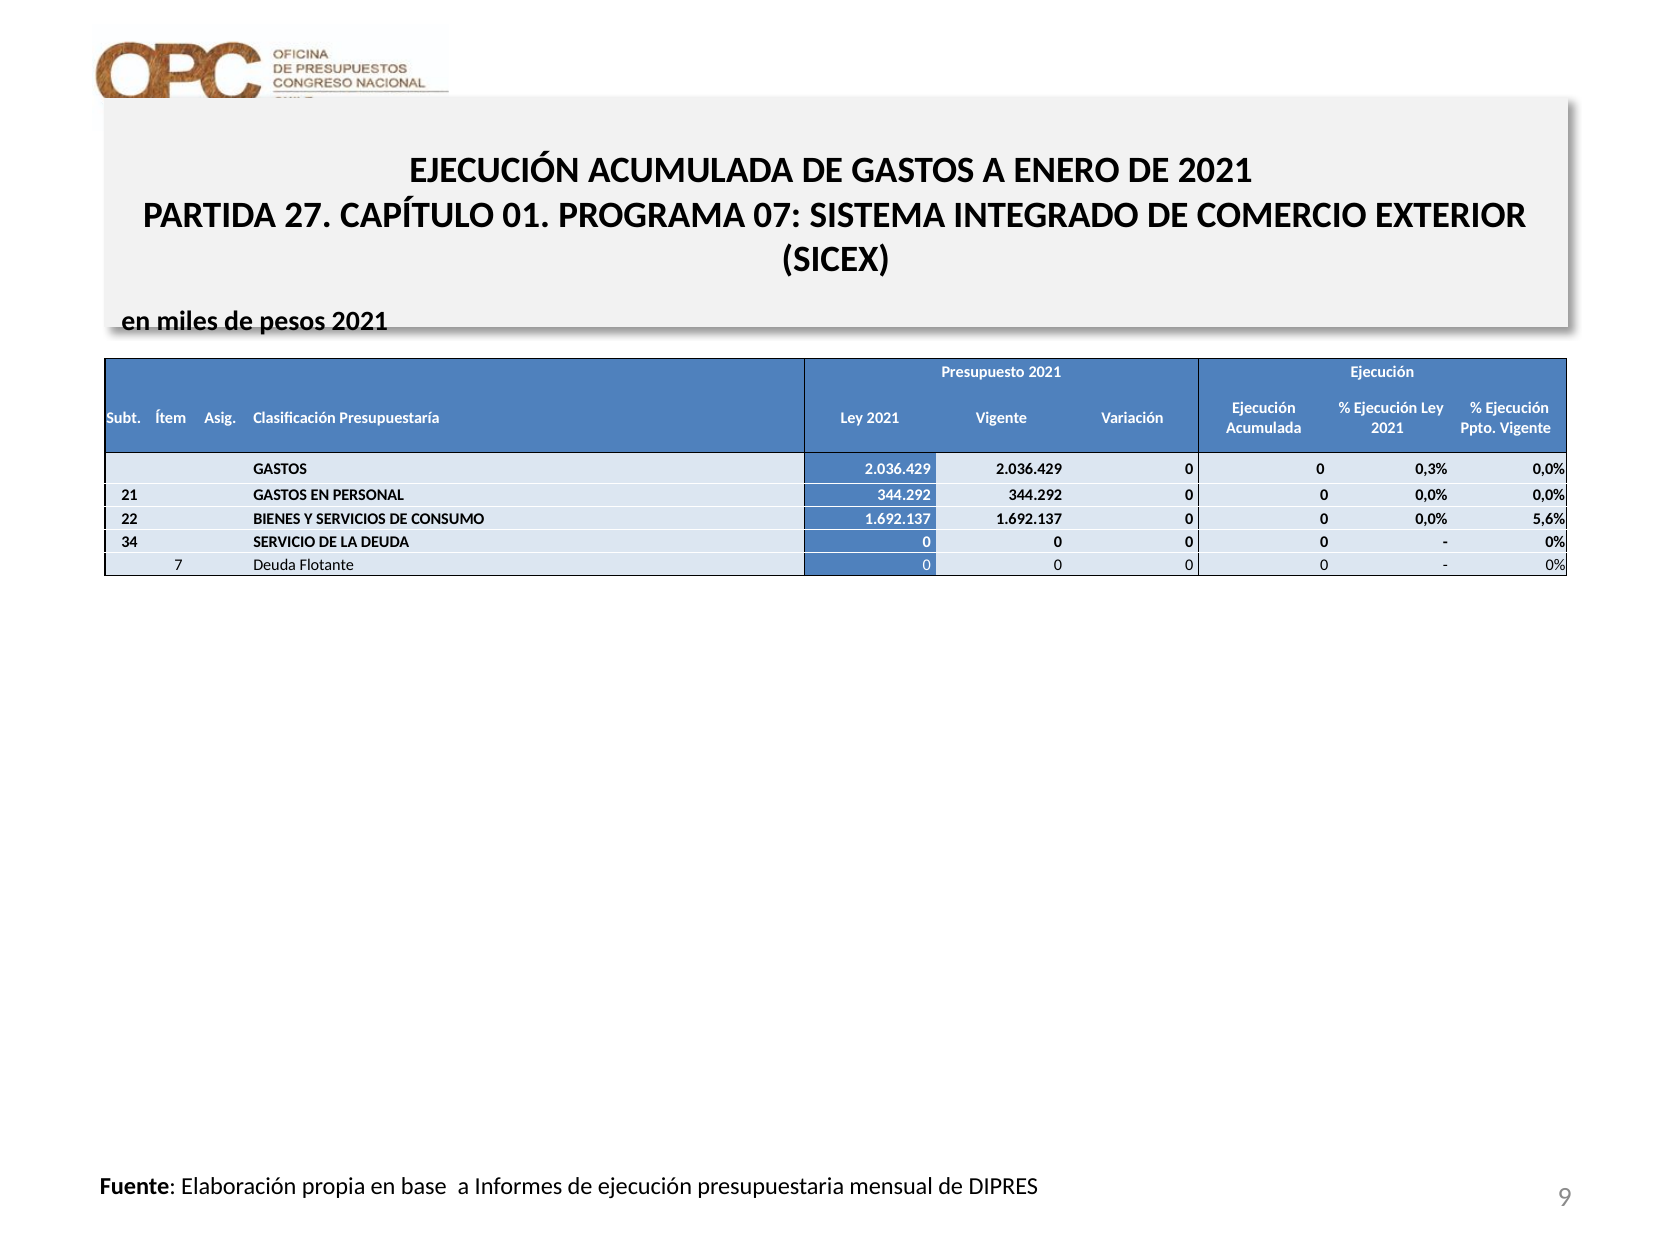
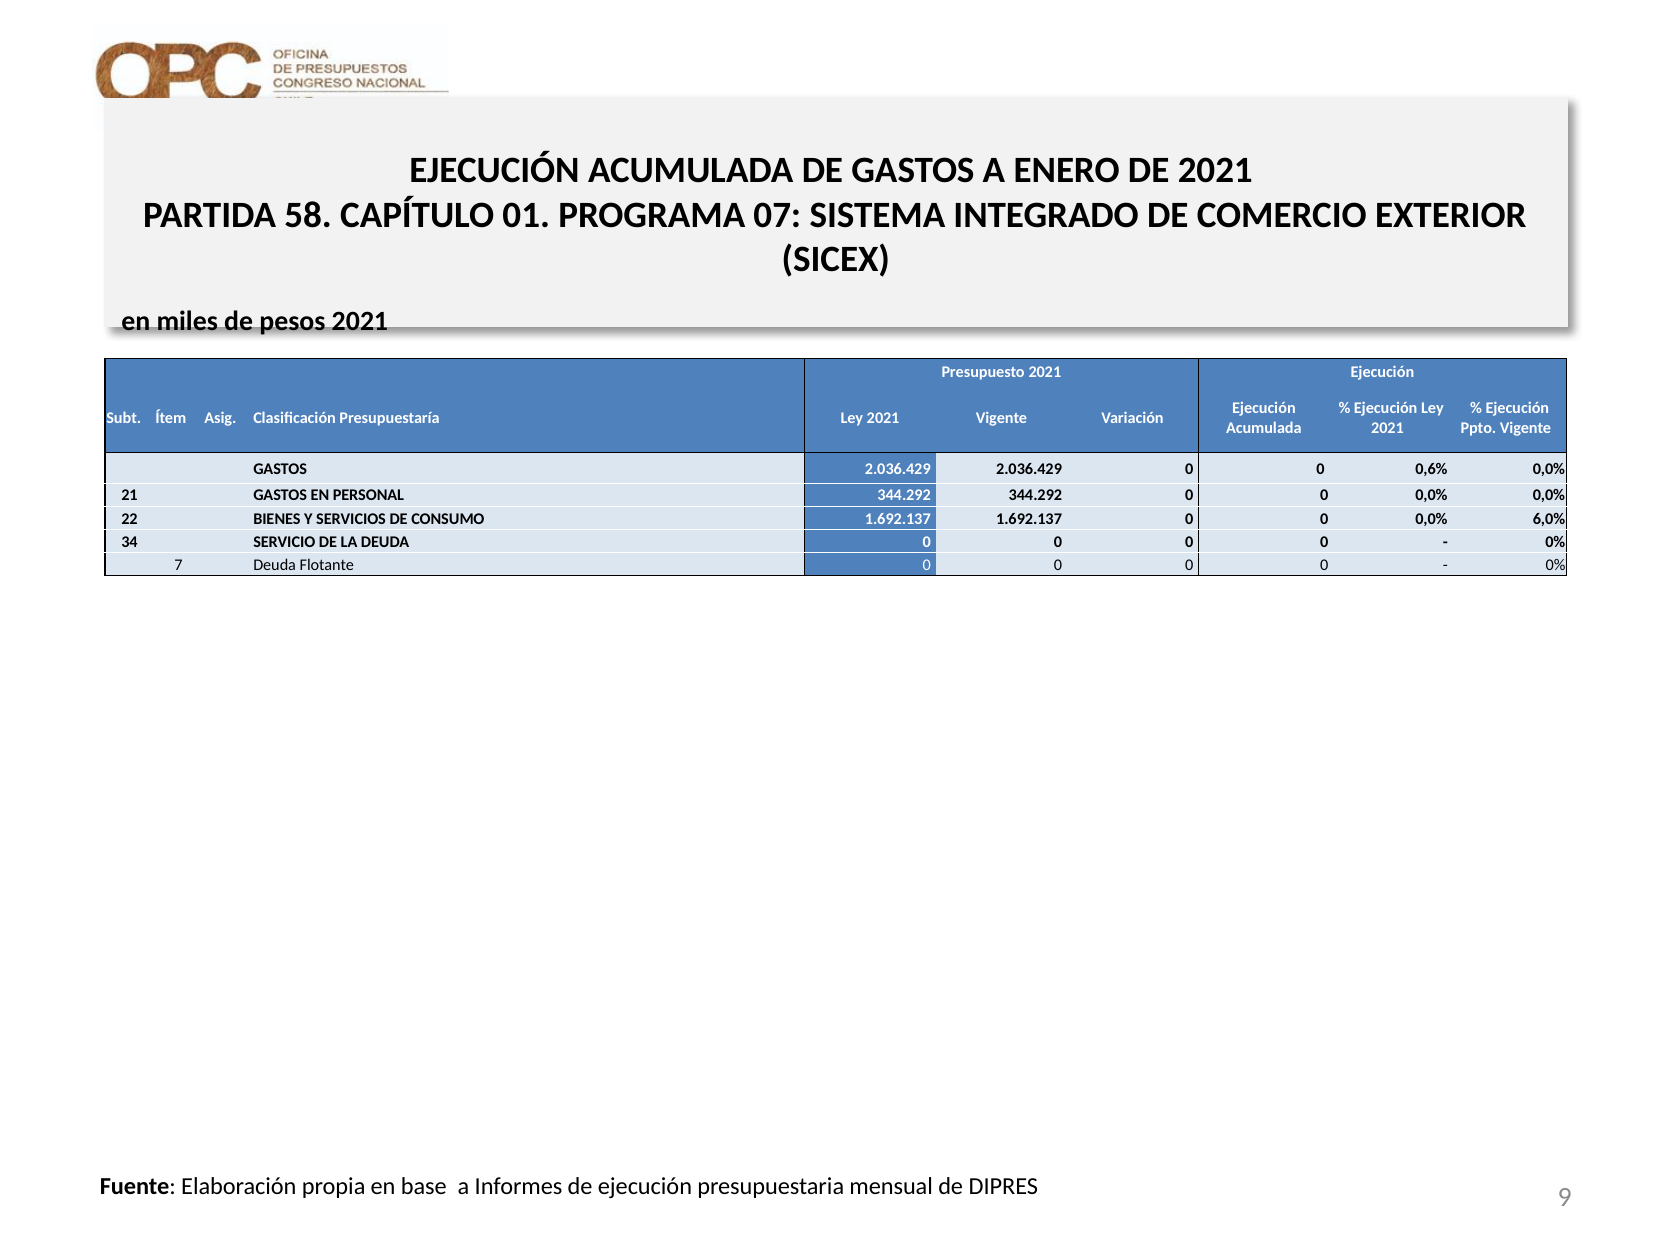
27: 27 -> 58
0,3%: 0,3% -> 0,6%
5,6%: 5,6% -> 6,0%
